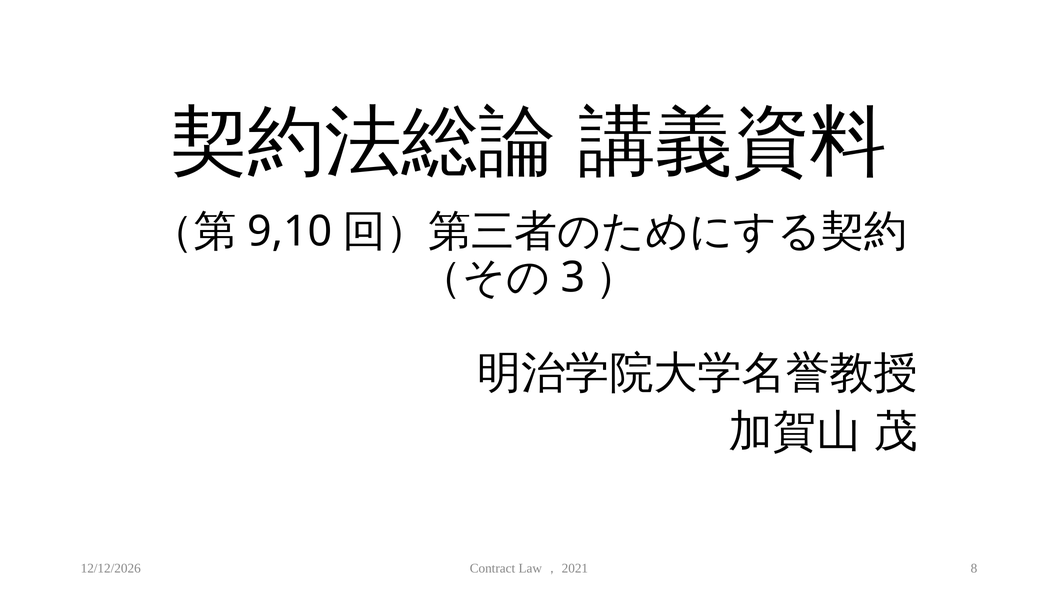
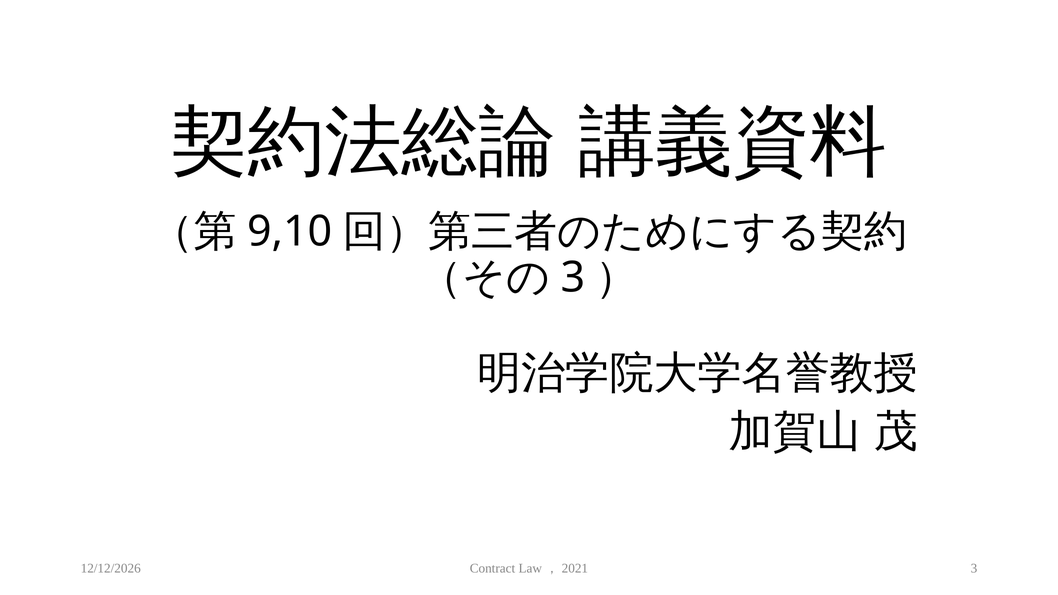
8 at (974, 568): 8 -> 3
